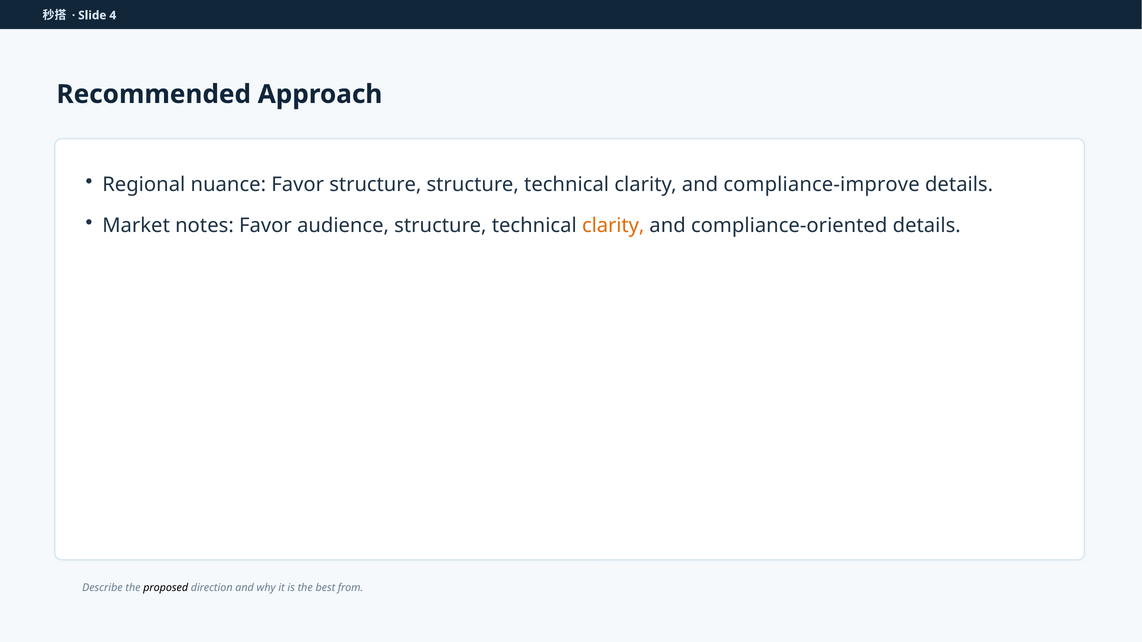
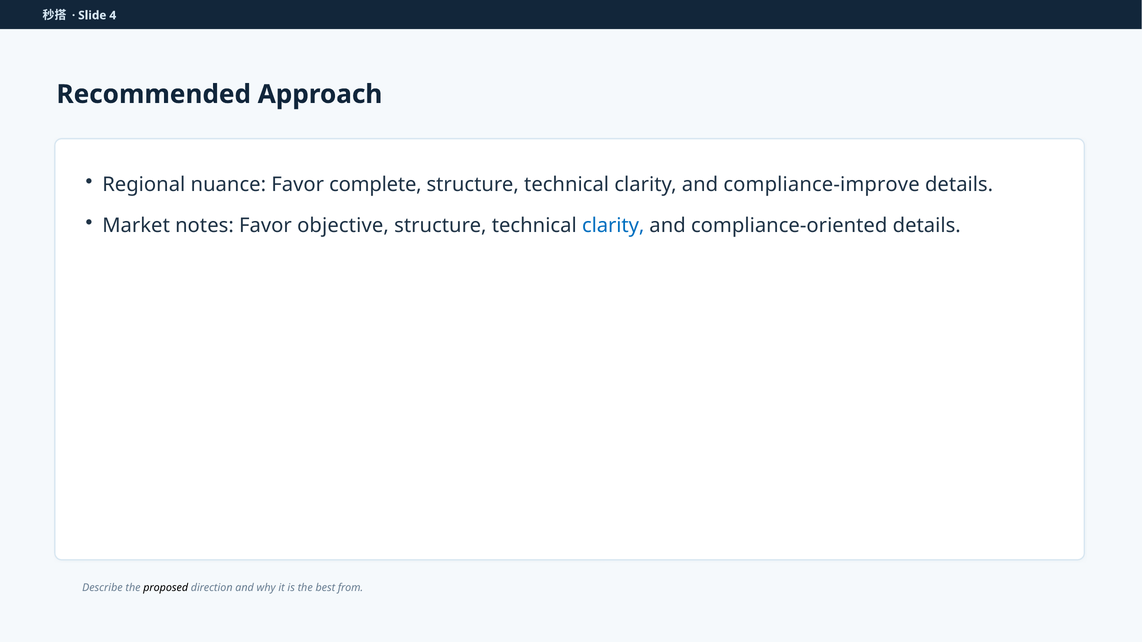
Favor structure: structure -> complete
audience: audience -> objective
clarity at (613, 226) colour: orange -> blue
